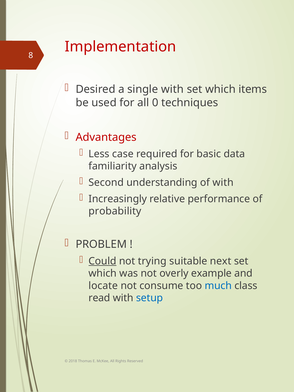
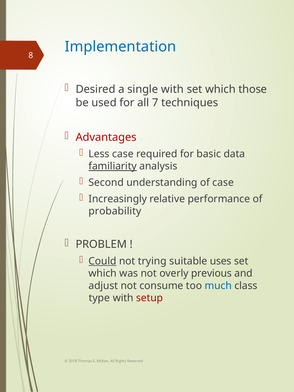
Implementation colour: red -> blue
items: items -> those
0: 0 -> 7
familiarity underline: none -> present
of with: with -> case
next: next -> uses
example: example -> previous
locate: locate -> adjust
read: read -> type
setup colour: blue -> red
